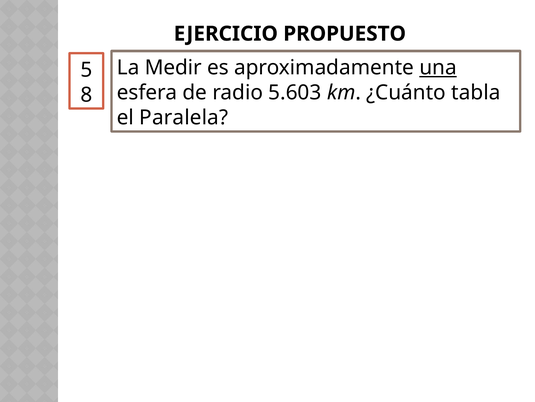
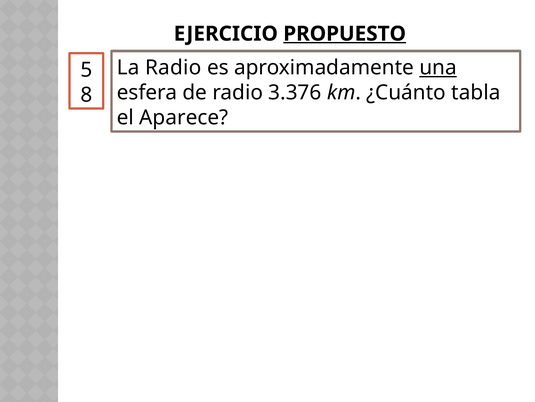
PROPUESTO underline: none -> present
La Medir: Medir -> Radio
5.603: 5.603 -> 3.376
Paralela: Paralela -> Aparece
